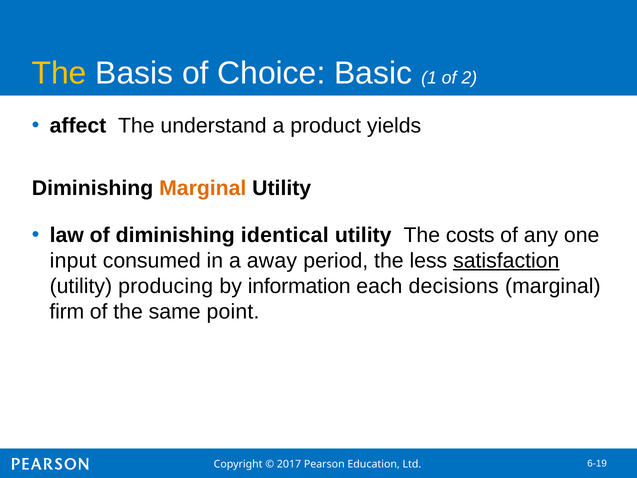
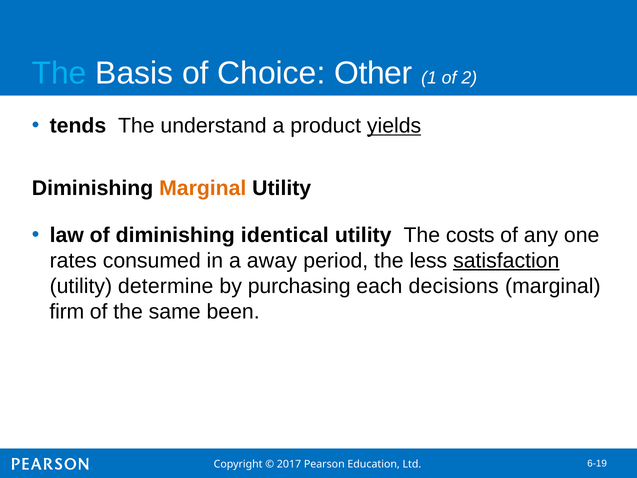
The at (59, 73) colour: yellow -> light blue
Basic: Basic -> Other
affect: affect -> tends
yields underline: none -> present
input: input -> rates
producing: producing -> determine
information: information -> purchasing
point: point -> been
